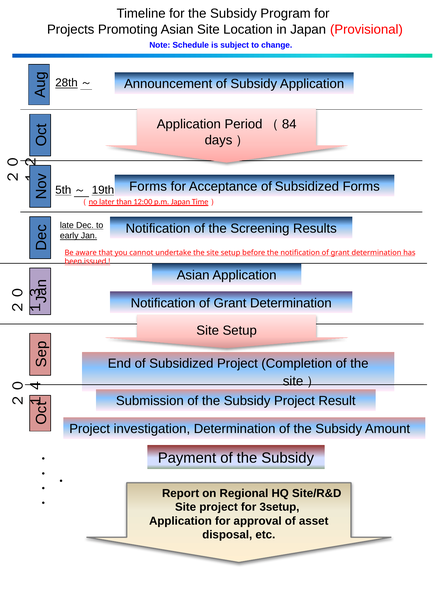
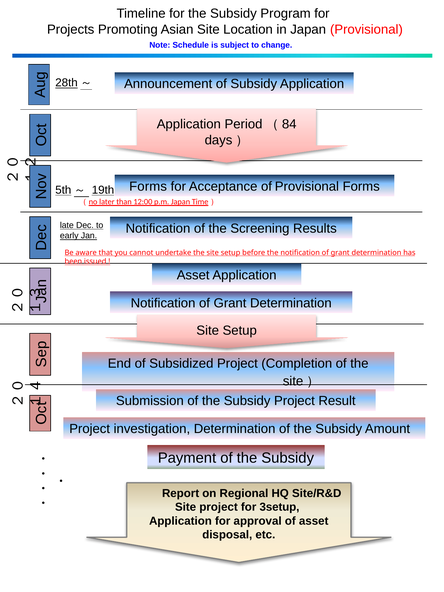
Acceptance of Subsidized: Subsidized -> Provisional
Asian at (193, 275): Asian -> Asset
